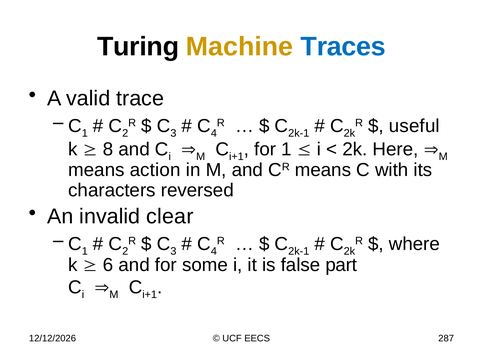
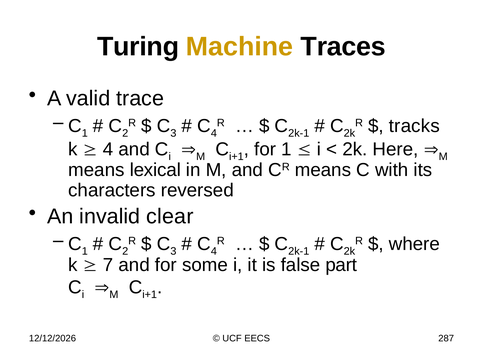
Traces colour: blue -> black
useful: useful -> tracks
8 at (108, 149): 8 -> 4
action: action -> lexical
6: 6 -> 7
